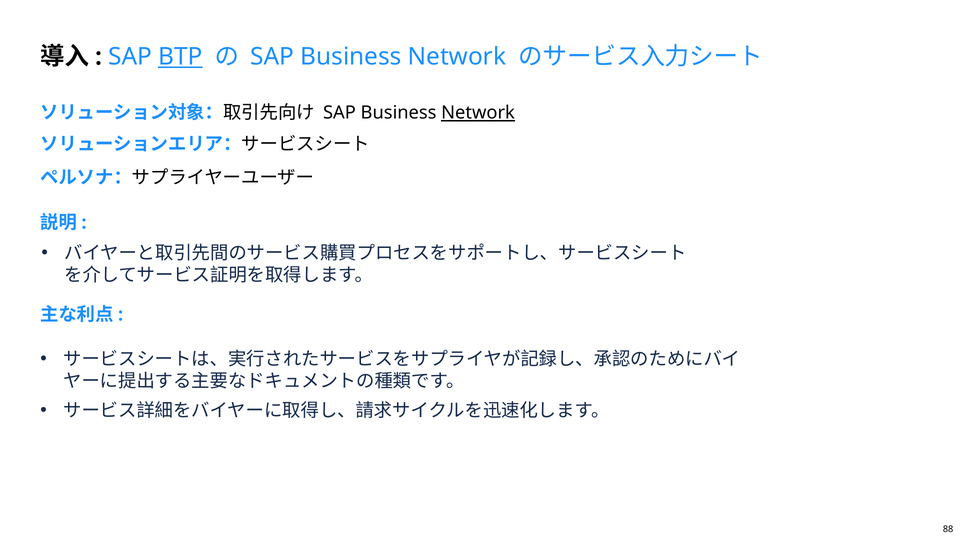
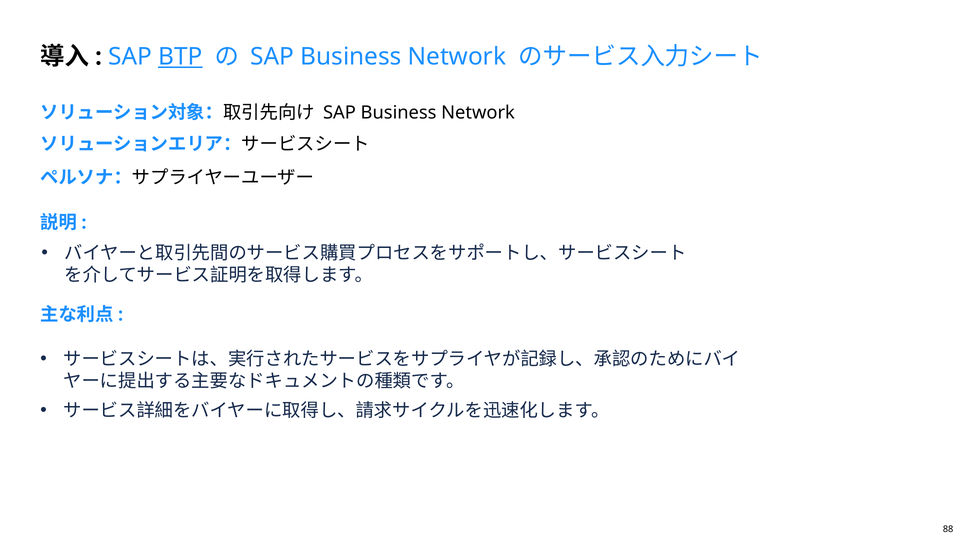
Network at (478, 113) underline: present -> none
